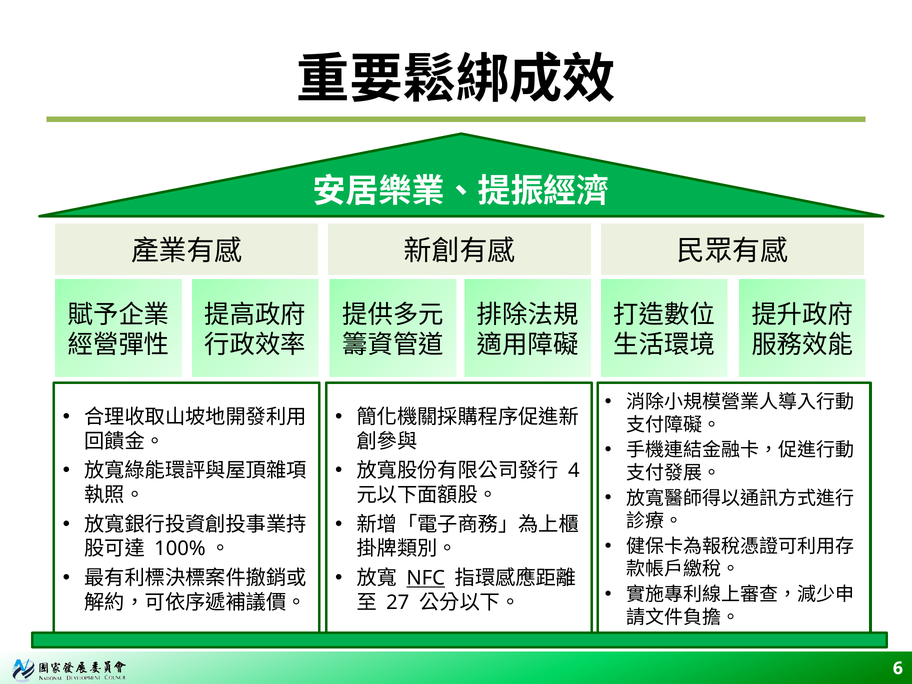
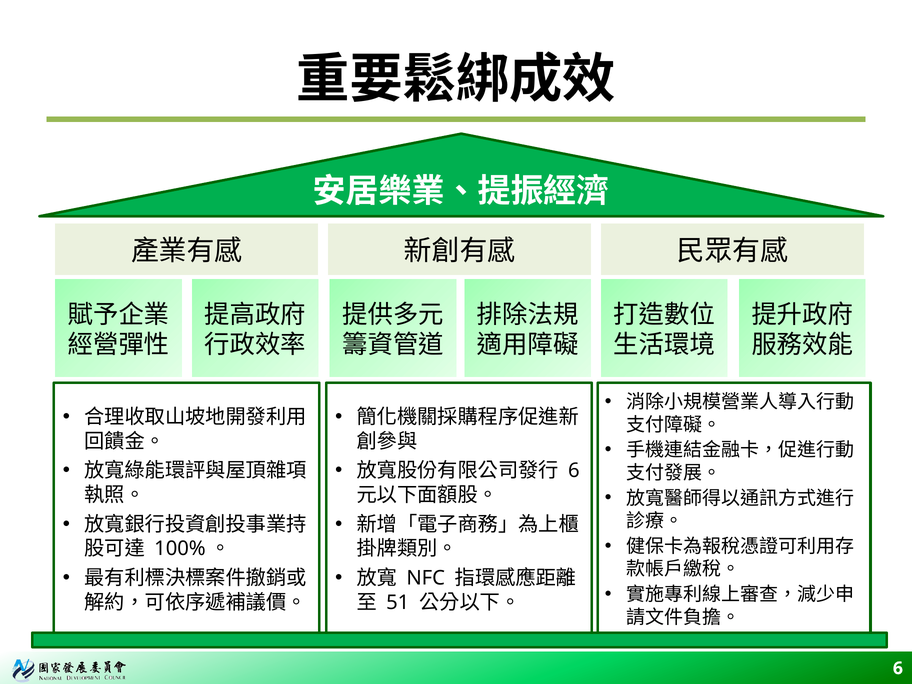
4 at (574, 471): 4 -> 6
NFC underline: present -> none
27: 27 -> 51
